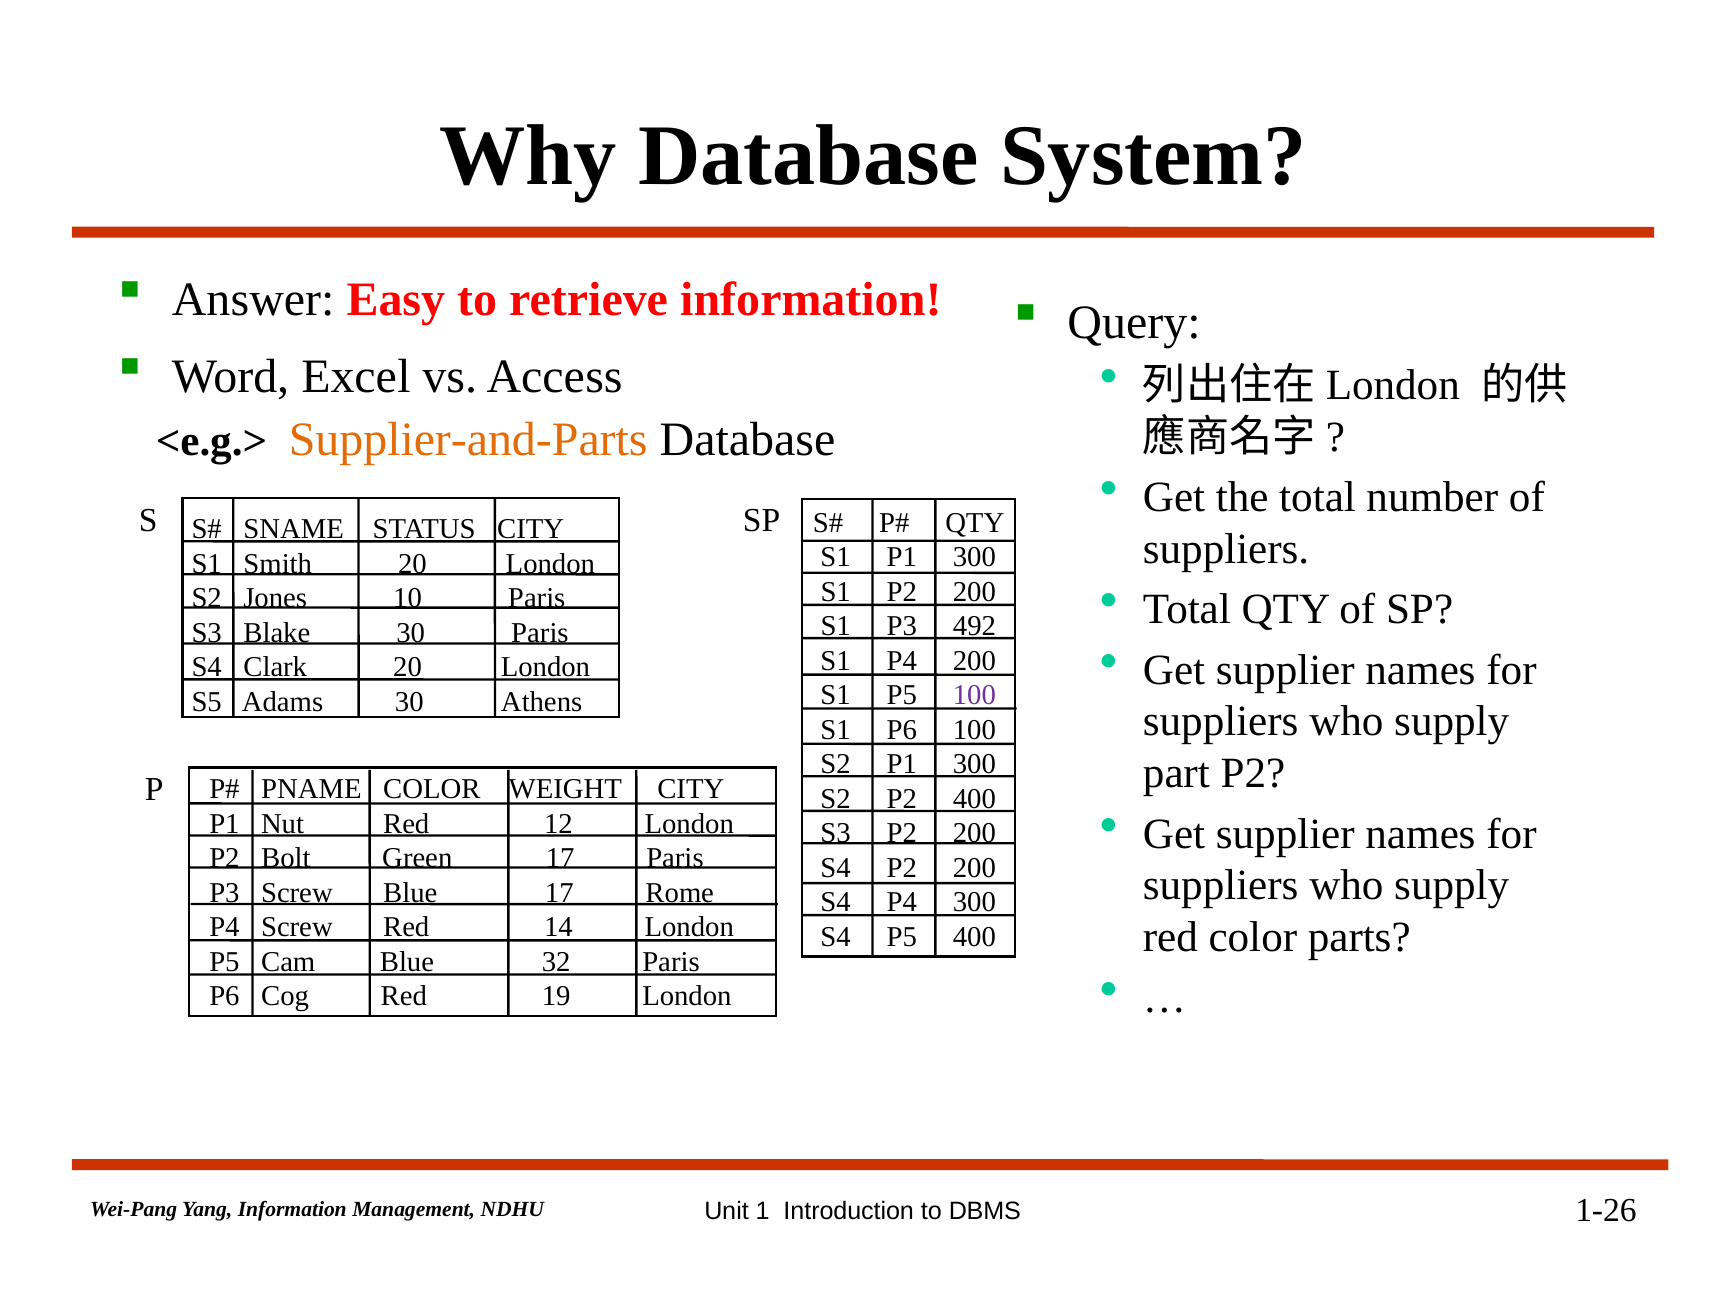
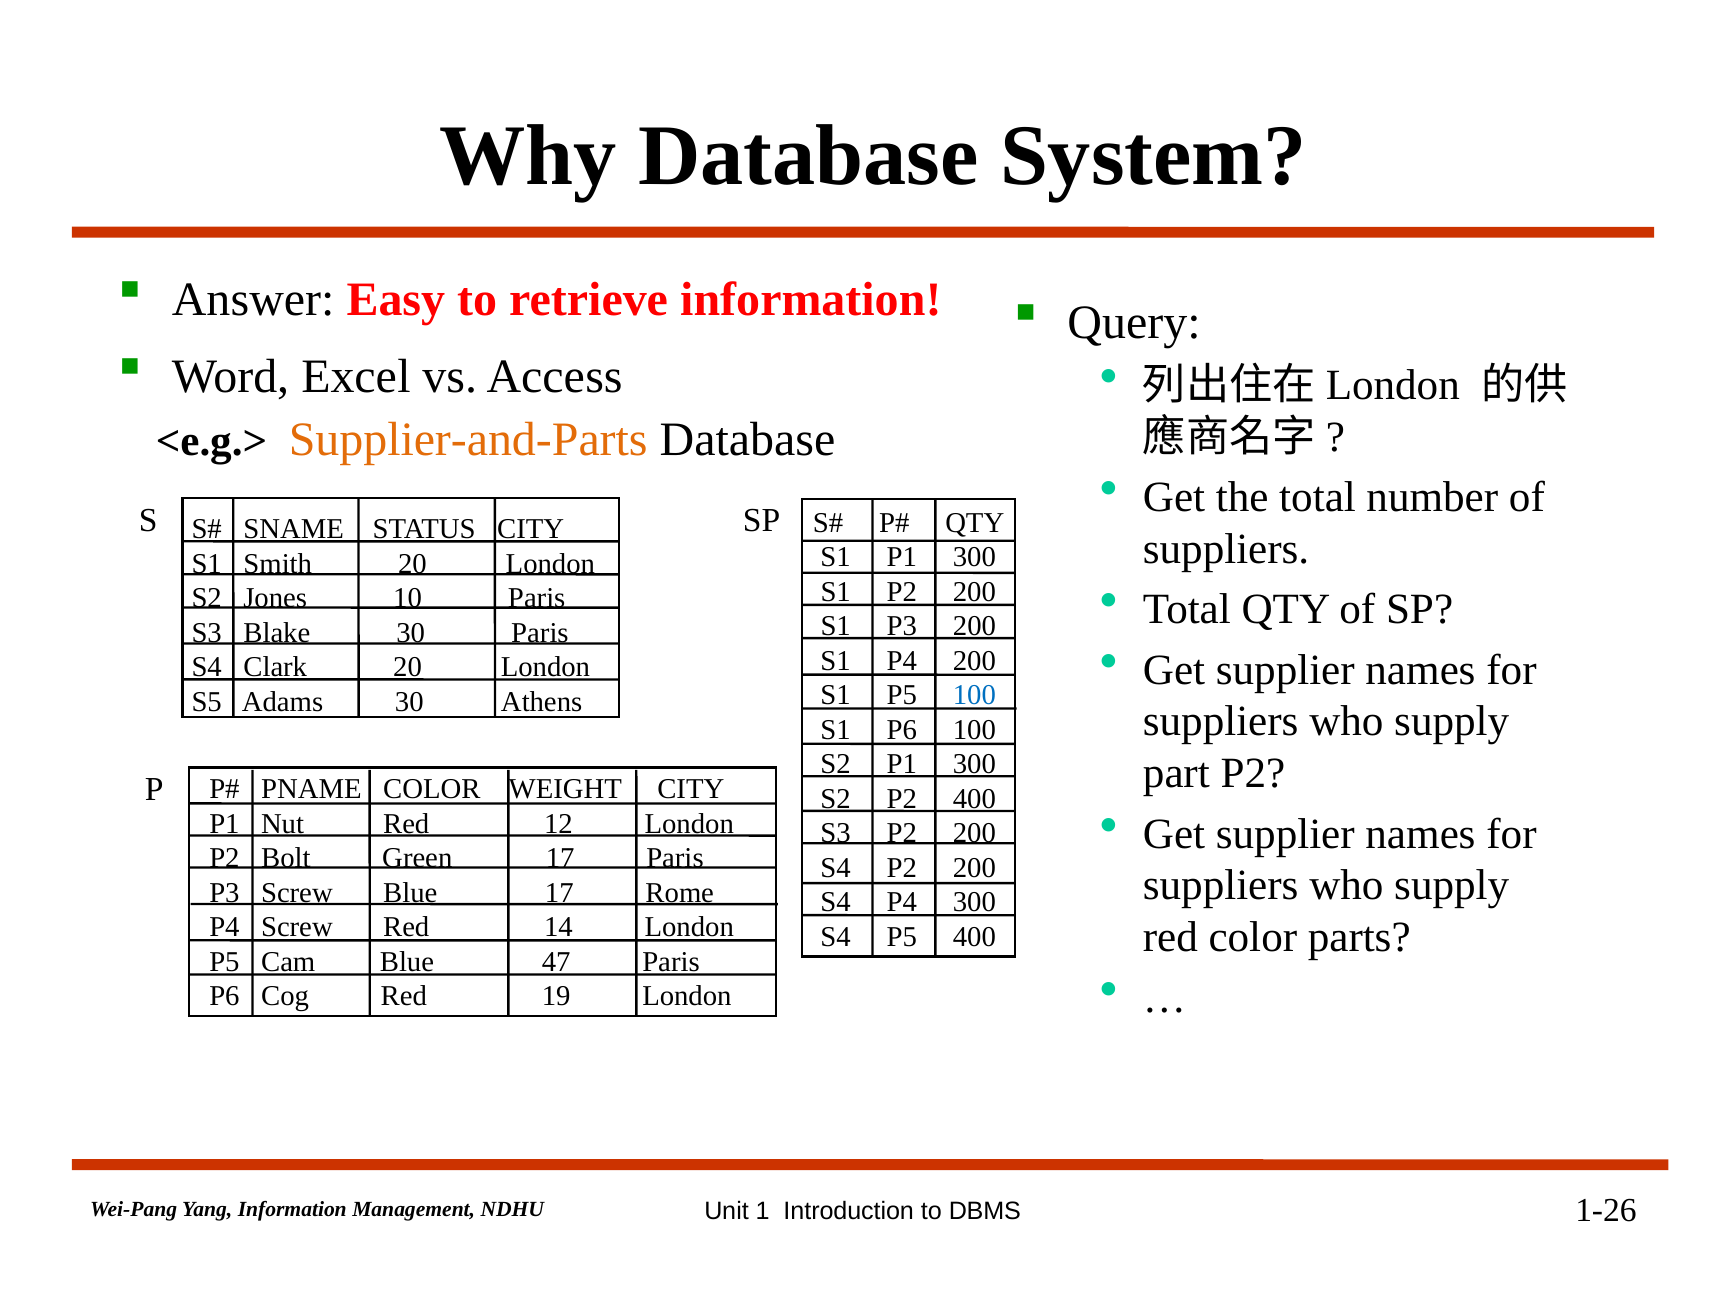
P3 492: 492 -> 200
100 at (974, 696) colour: purple -> blue
32: 32 -> 47
